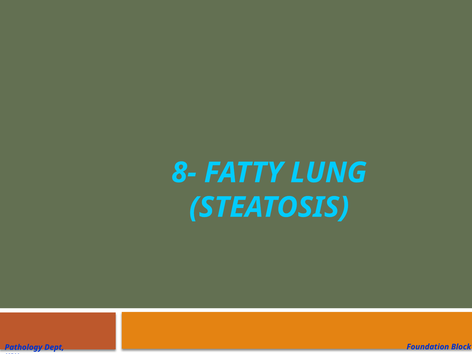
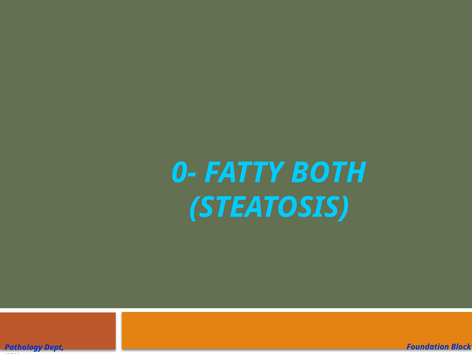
8-: 8- -> 0-
LUNG: LUNG -> BOTH
